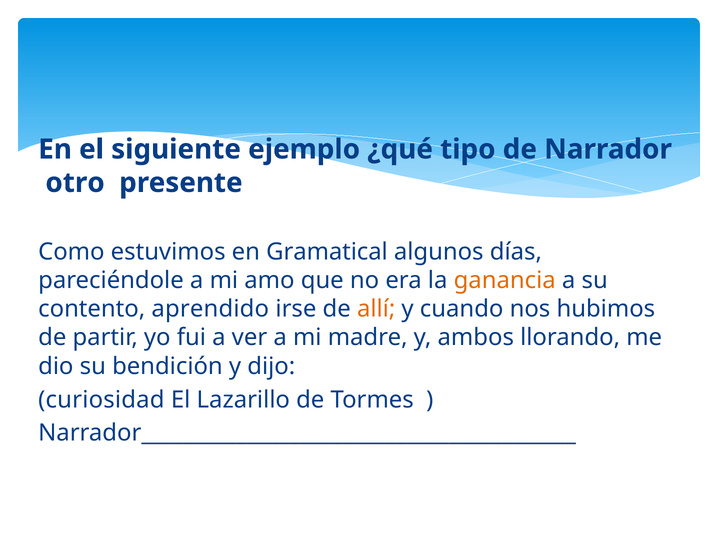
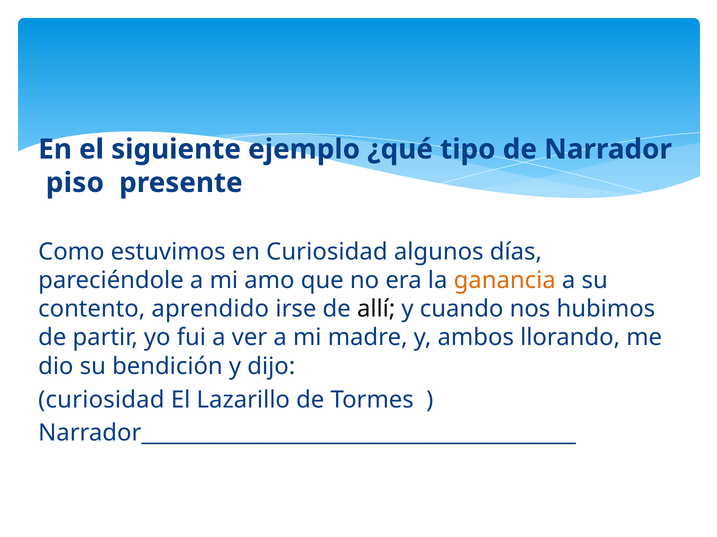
otro: otro -> piso
en Gramatical: Gramatical -> Curiosidad
allí colour: orange -> black
